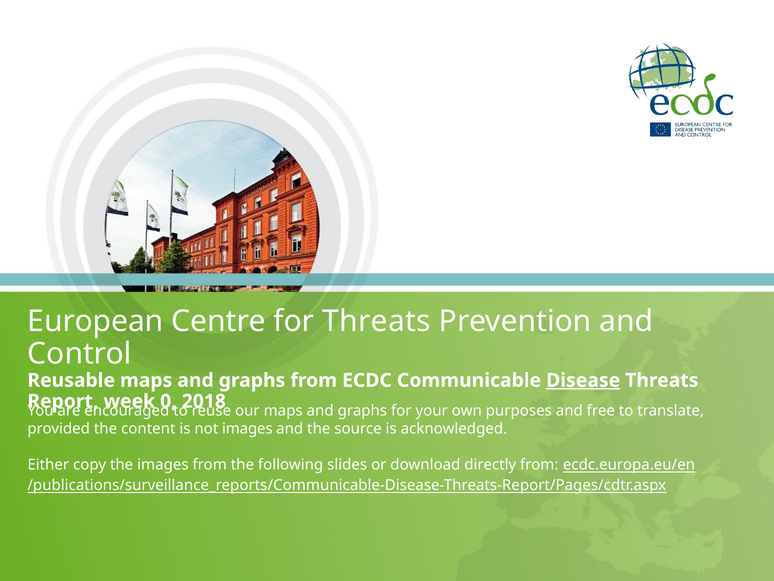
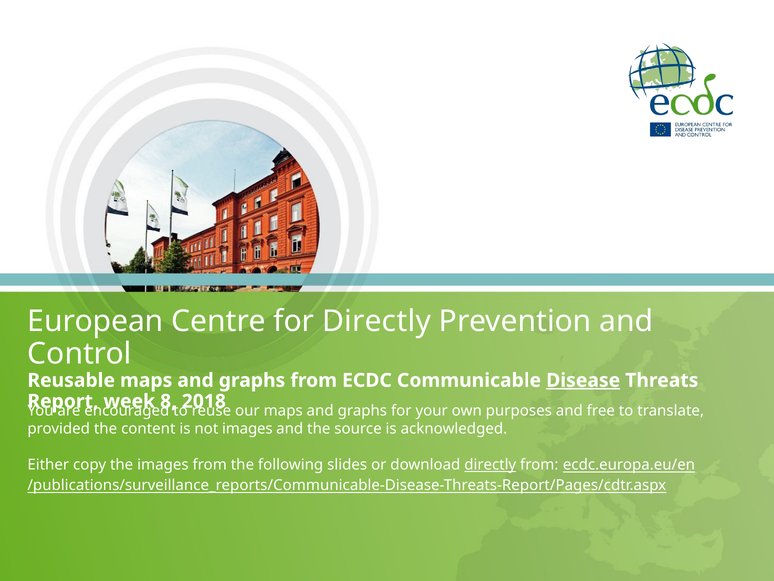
for Threats: Threats -> Directly
0: 0 -> 8
directly at (490, 464) underline: none -> present
